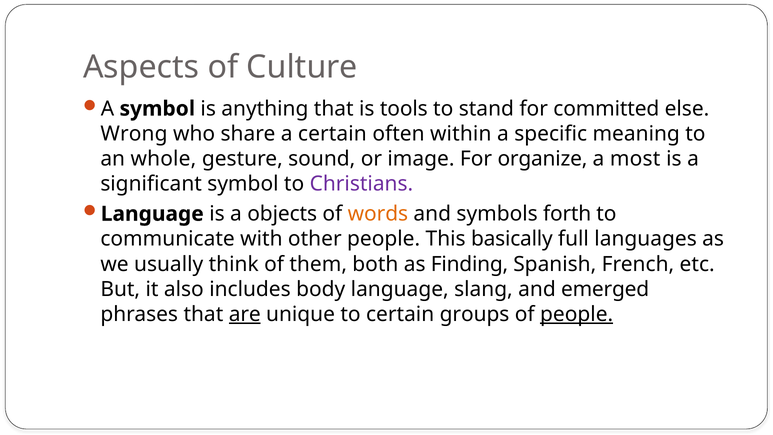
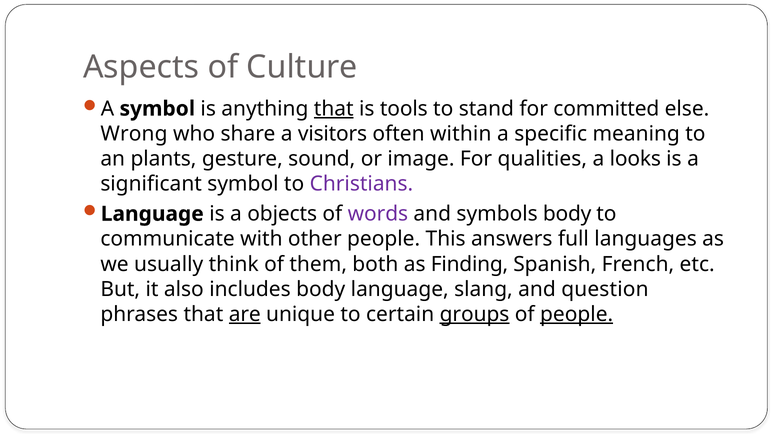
that at (334, 109) underline: none -> present
a certain: certain -> visitors
whole: whole -> plants
organize: organize -> qualities
most: most -> looks
words colour: orange -> purple
symbols forth: forth -> body
basically: basically -> answers
emerged: emerged -> question
groups underline: none -> present
